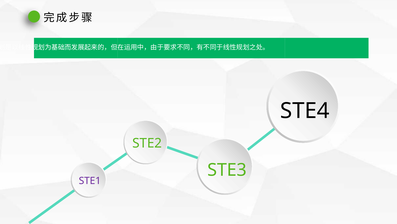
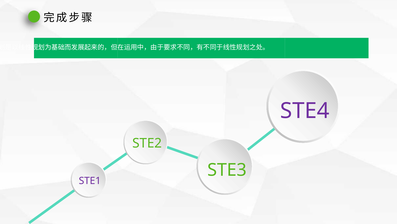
STE4 colour: black -> purple
